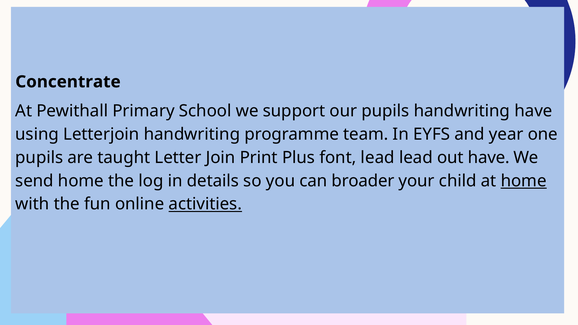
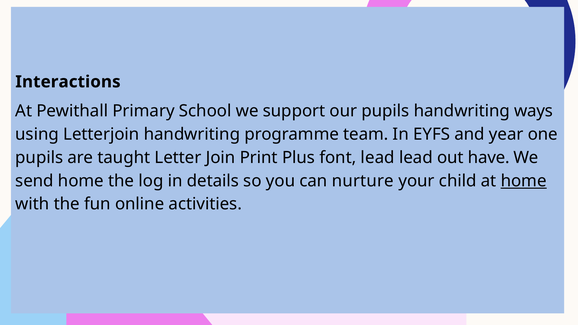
Concentrate: Concentrate -> Interactions
handwriting have: have -> ways
broader: broader -> nurture
activities underline: present -> none
